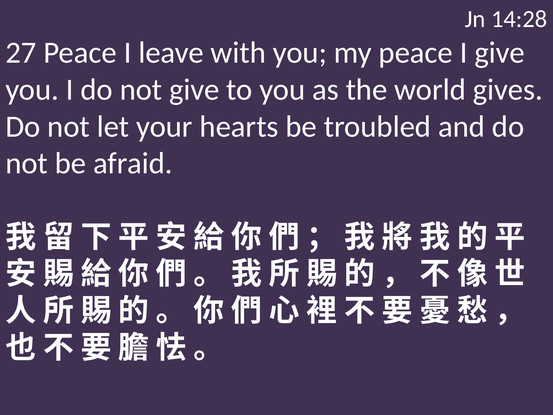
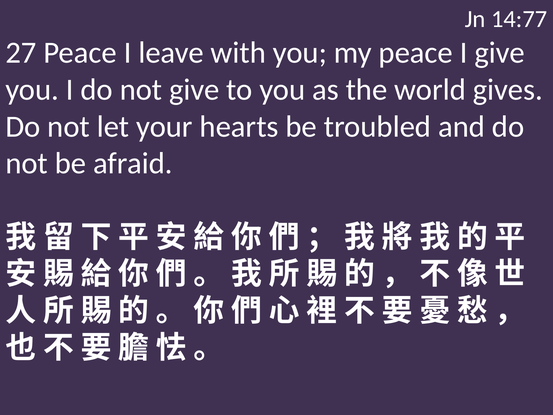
14:28: 14:28 -> 14:77
